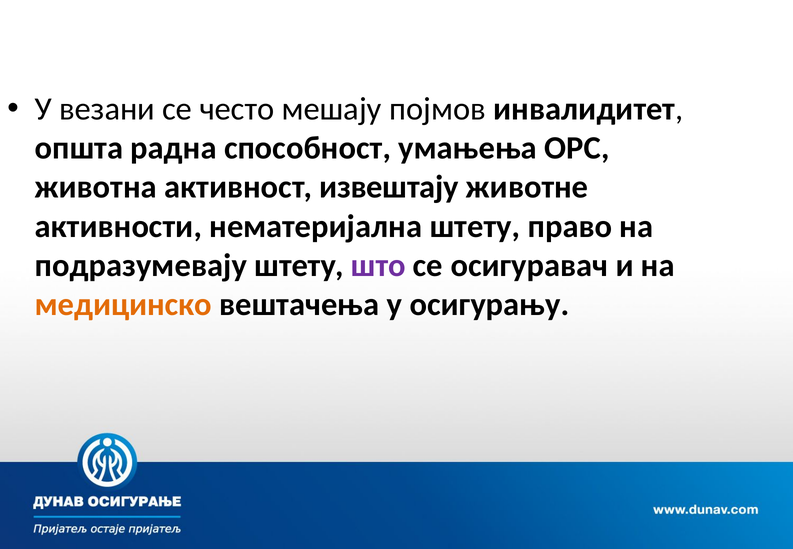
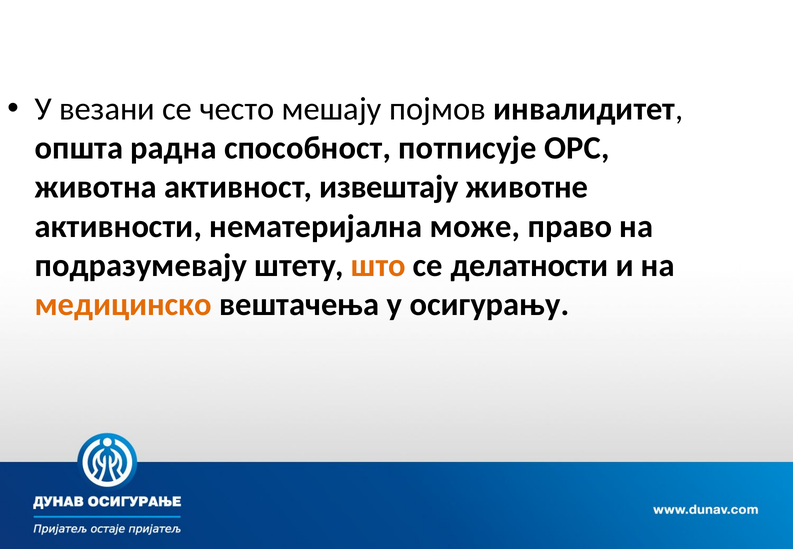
умањења: умањења -> потписује
нематеријална штету: штету -> може
што colour: purple -> orange
осигуравач: осигуравач -> делатности
